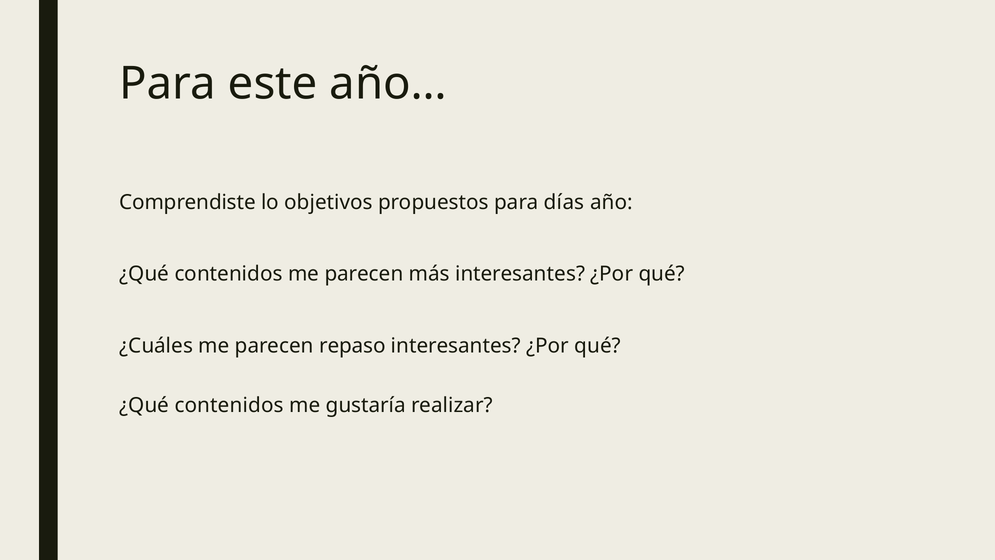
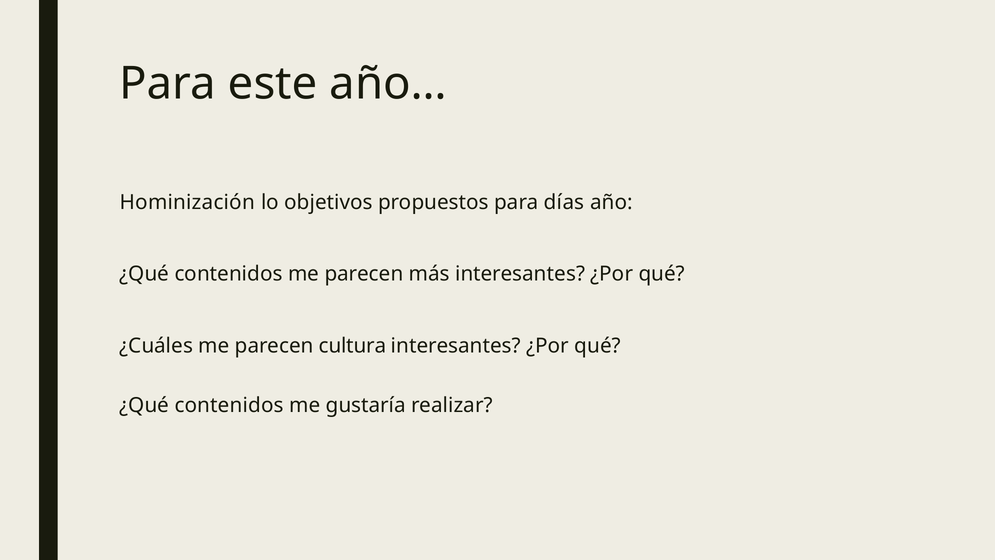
Comprendiste: Comprendiste -> Hominización
repaso: repaso -> cultura
